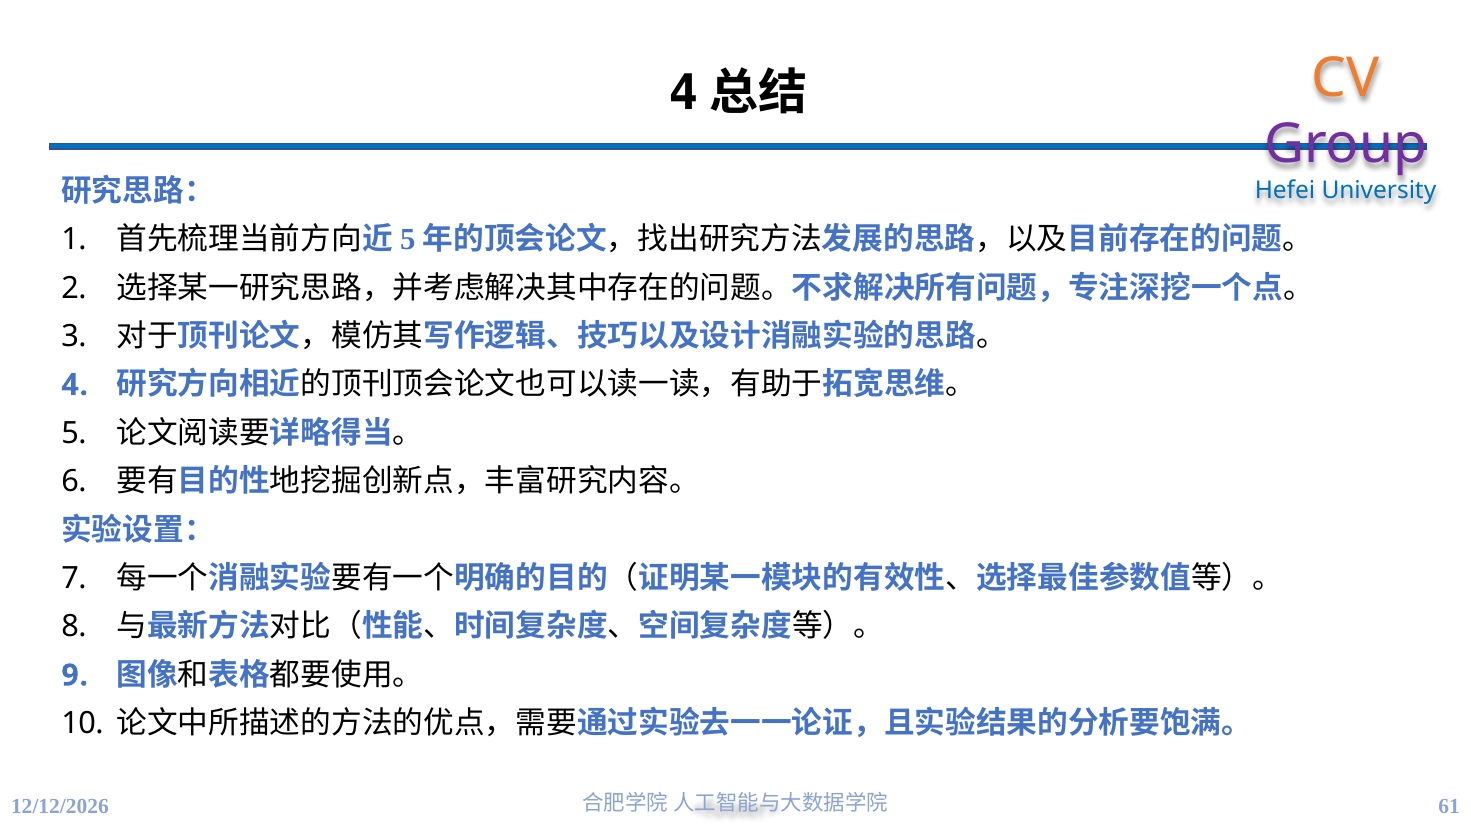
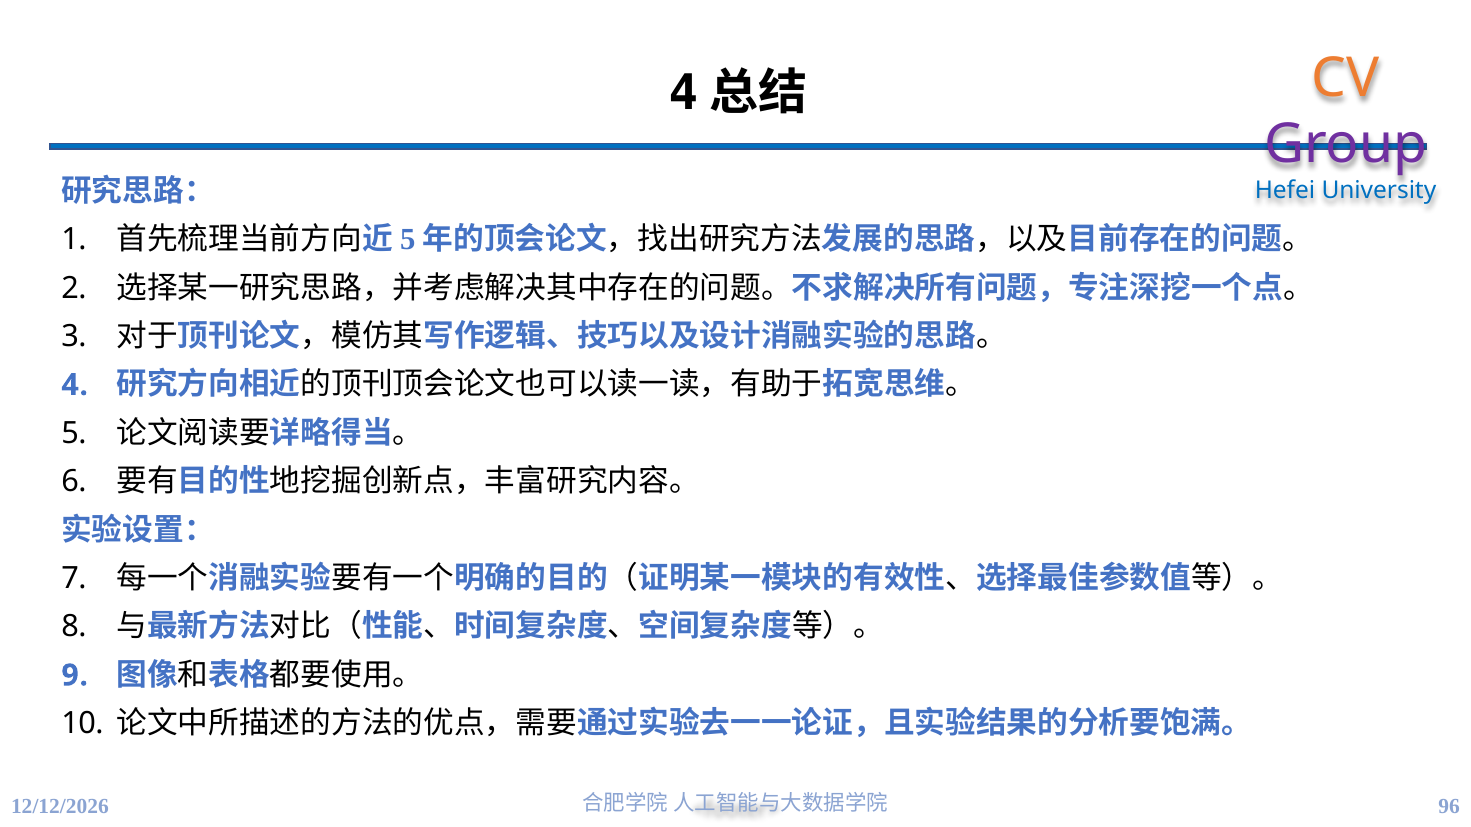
61: 61 -> 96
